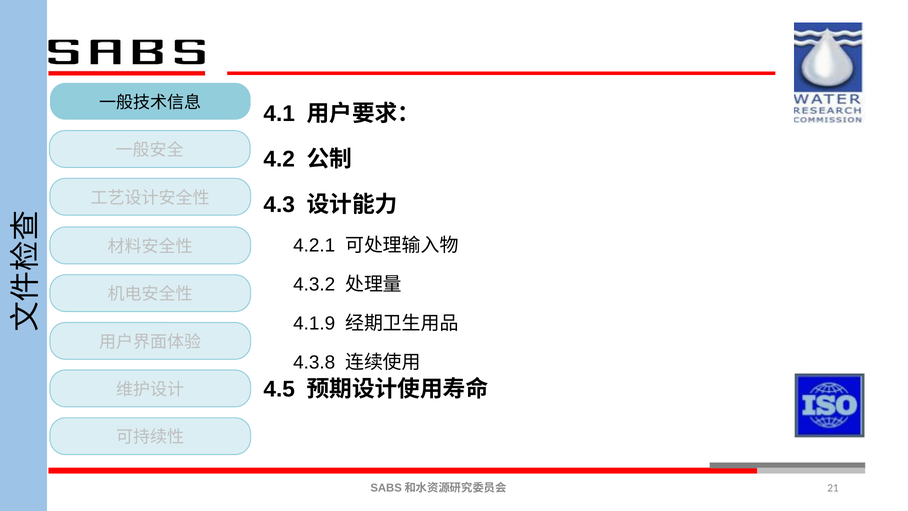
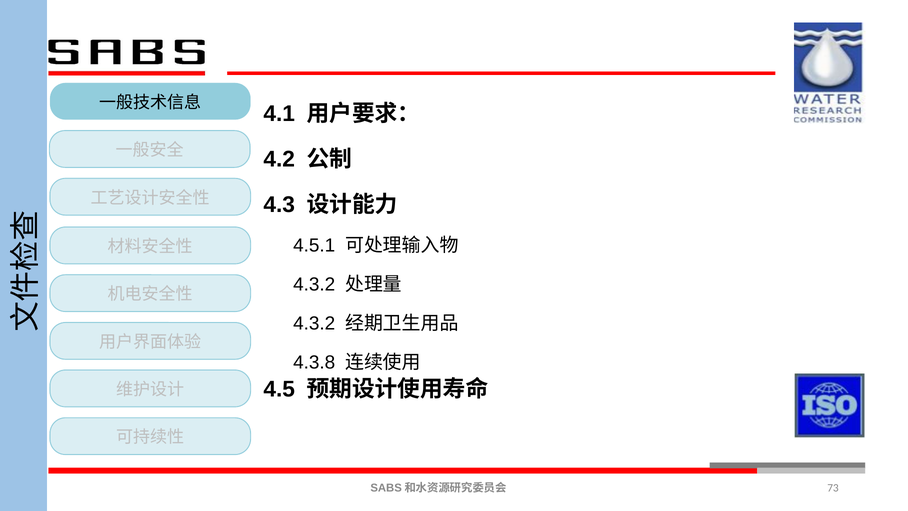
4.2.1: 4.2.1 -> 4.5.1
4.1.9 at (314, 323): 4.1.9 -> 4.3.2
21: 21 -> 73
